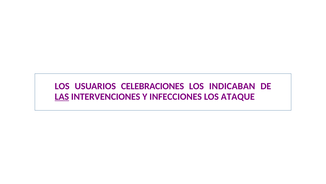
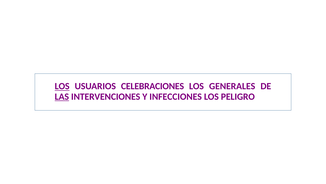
LOS at (62, 86) underline: none -> present
INDICABAN: INDICABAN -> GENERALES
ATAQUE: ATAQUE -> PELIGRO
